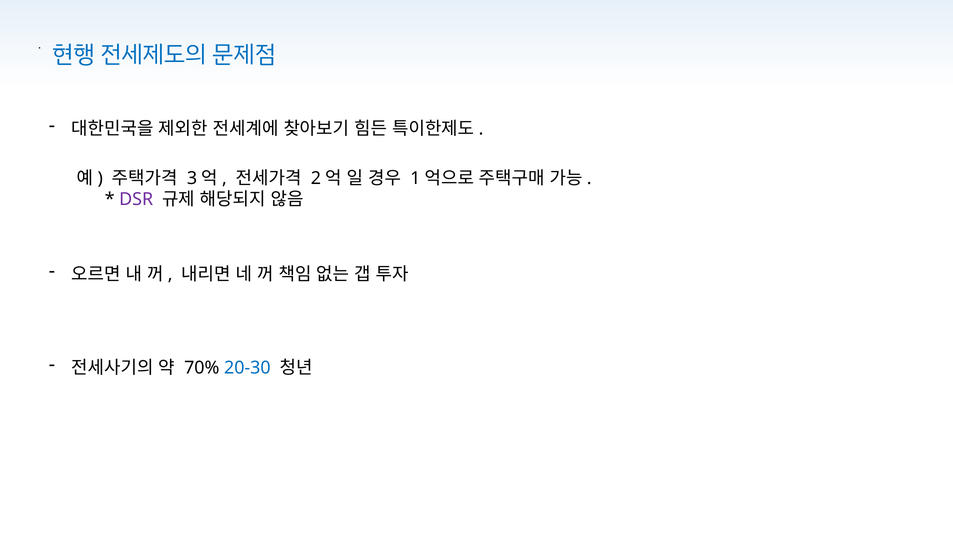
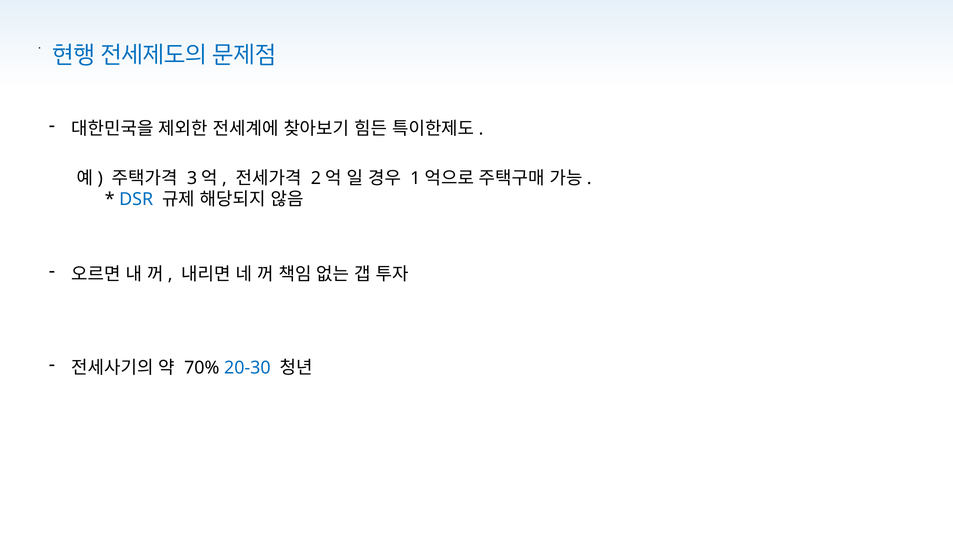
DSR colour: purple -> blue
